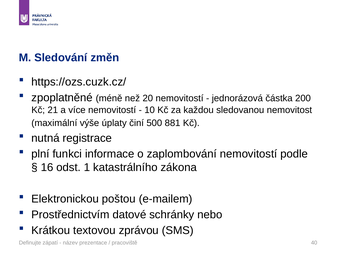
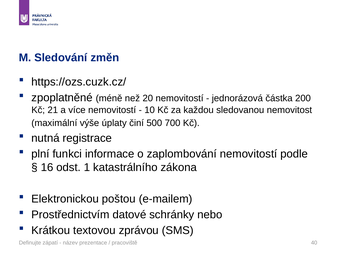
881: 881 -> 700
